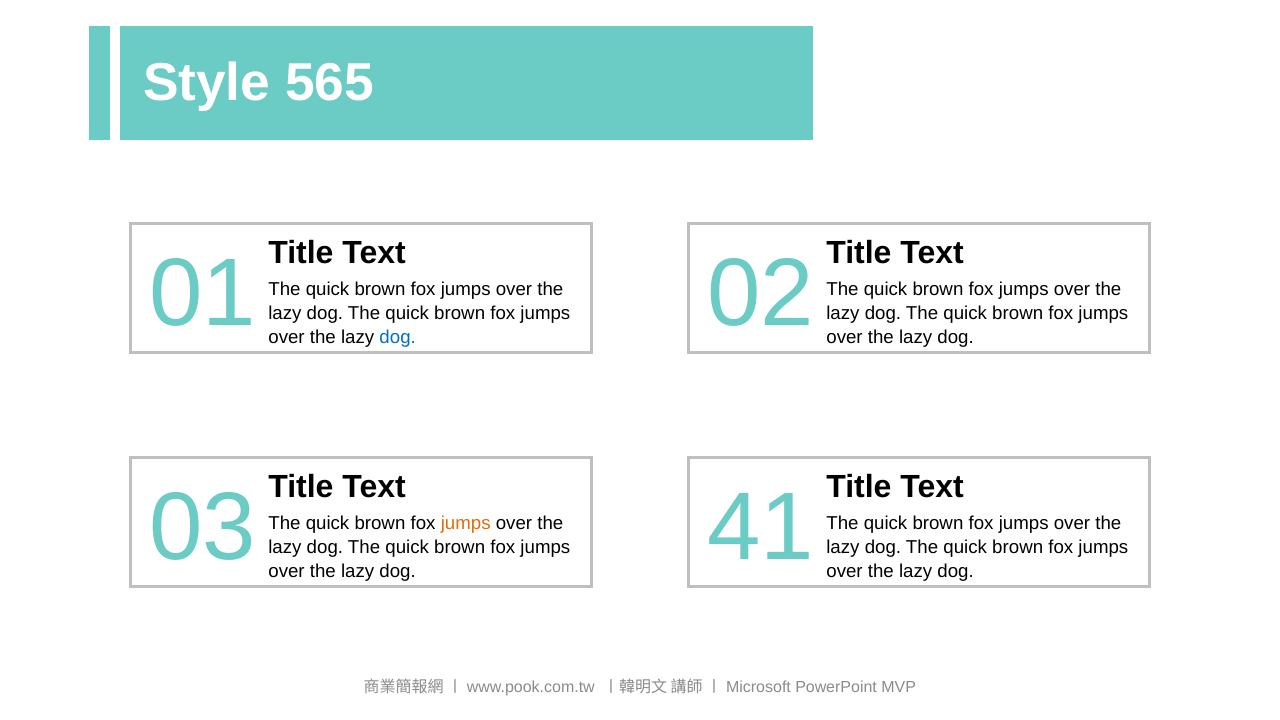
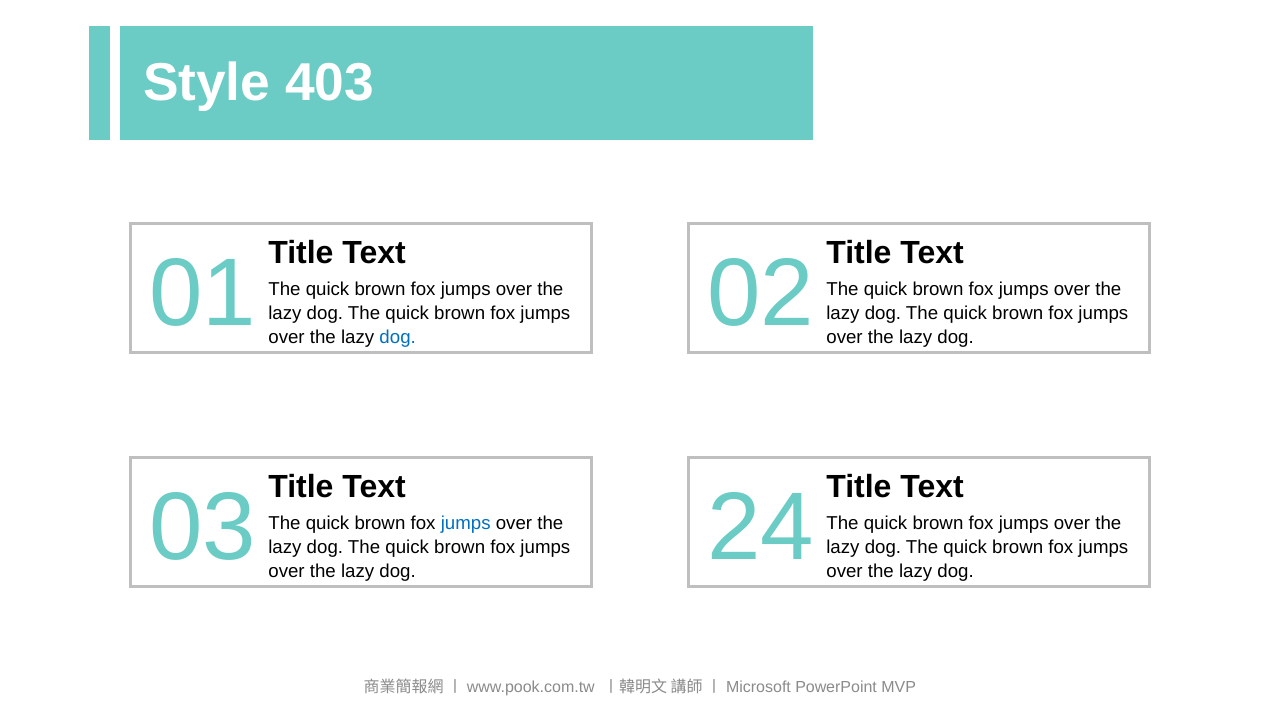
565: 565 -> 403
jumps at (466, 524) colour: orange -> blue
41: 41 -> 24
